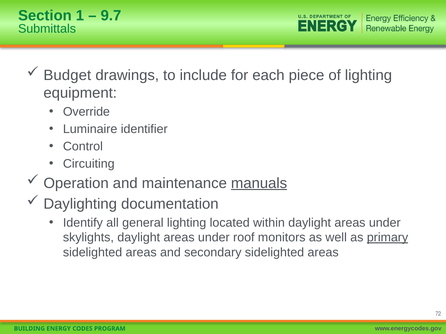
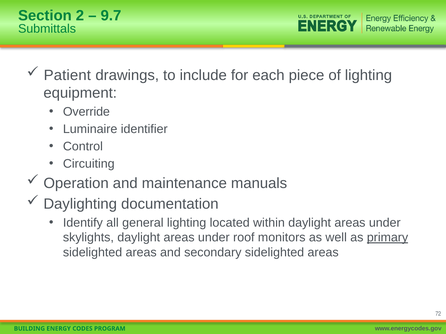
1: 1 -> 2
Budget: Budget -> Patient
manuals underline: present -> none
